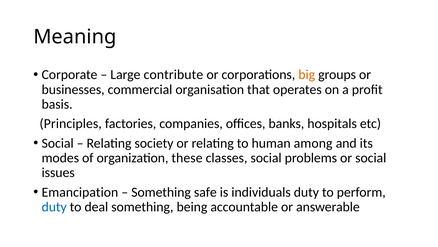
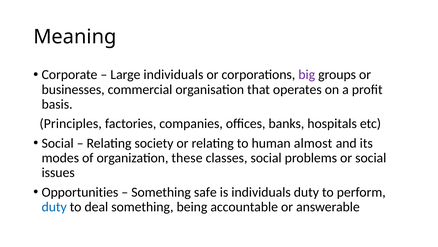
Large contribute: contribute -> individuals
big colour: orange -> purple
among: among -> almost
Emancipation: Emancipation -> Opportunities
